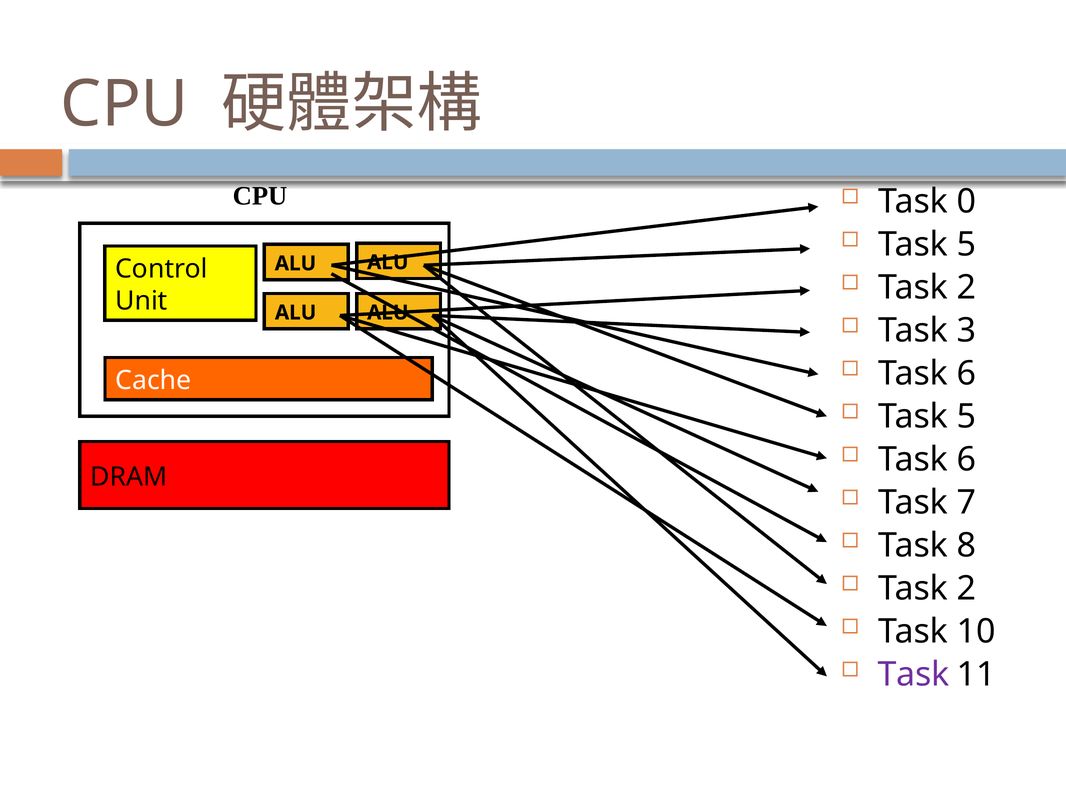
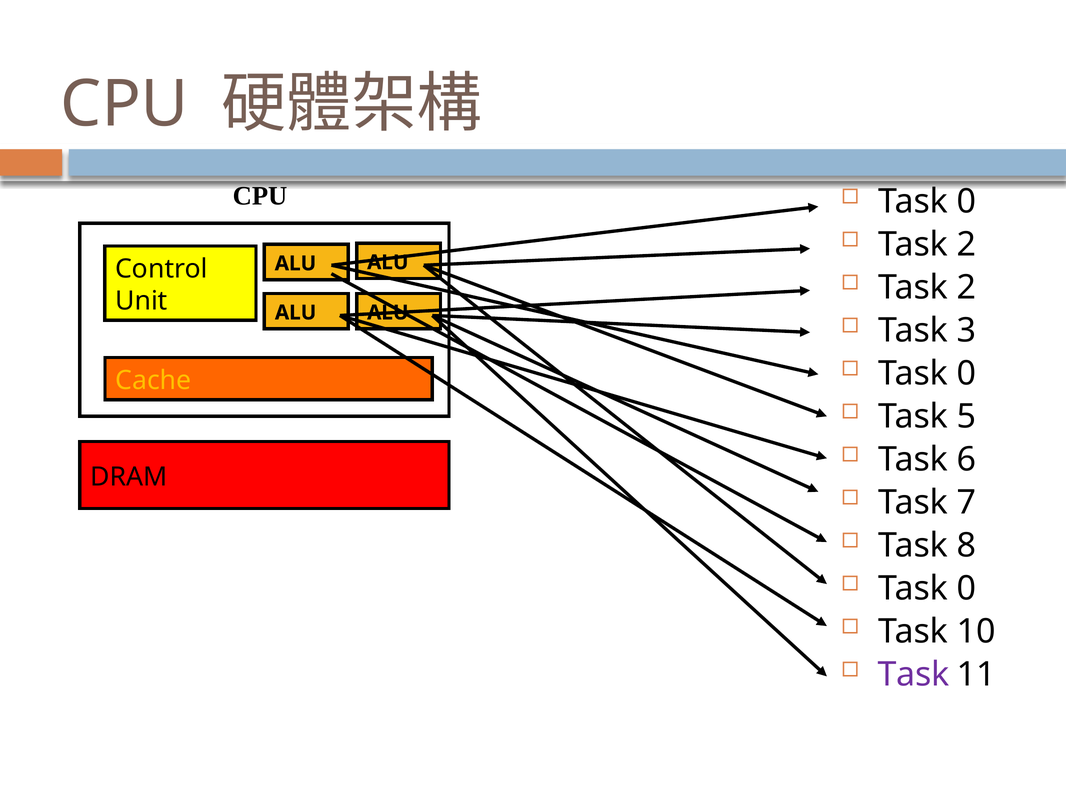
5 at (967, 245): 5 -> 2
6 at (967, 374): 6 -> 0
Cache colour: white -> yellow
2 at (967, 589): 2 -> 0
